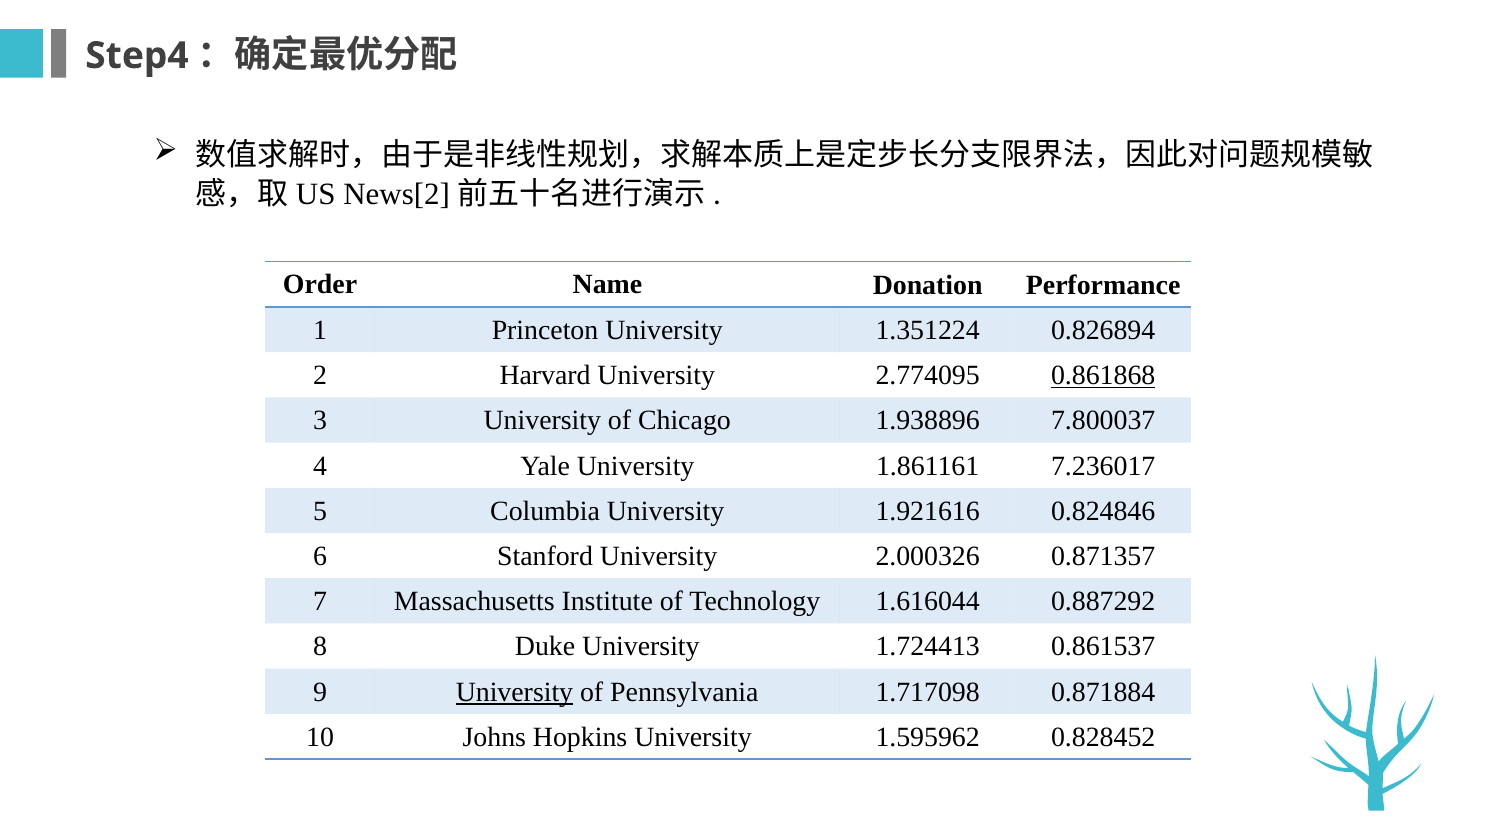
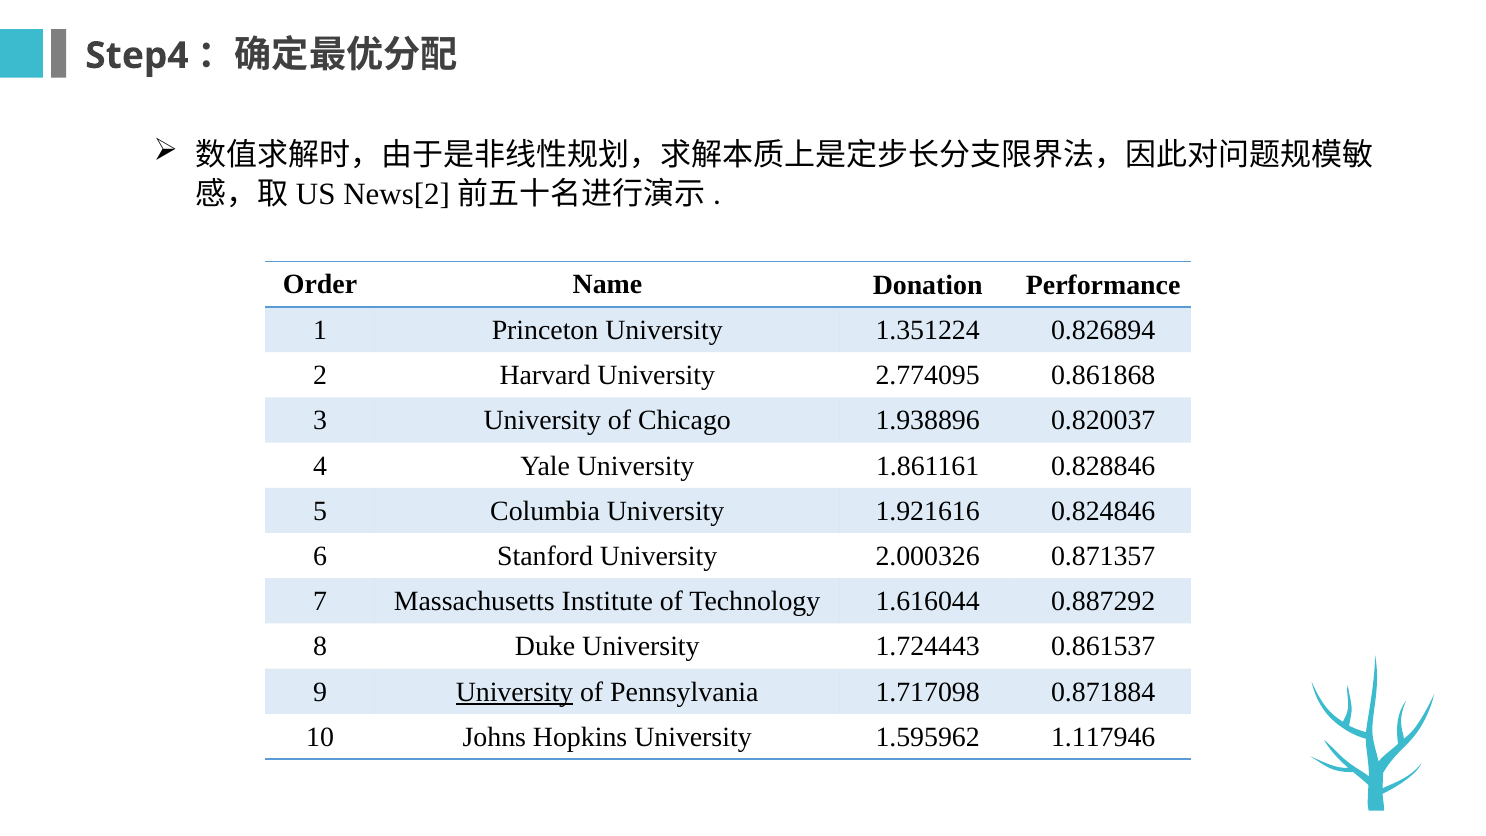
0.861868 underline: present -> none
7.800037: 7.800037 -> 0.820037
7.236017: 7.236017 -> 0.828846
1.724413: 1.724413 -> 1.724443
0.828452: 0.828452 -> 1.117946
